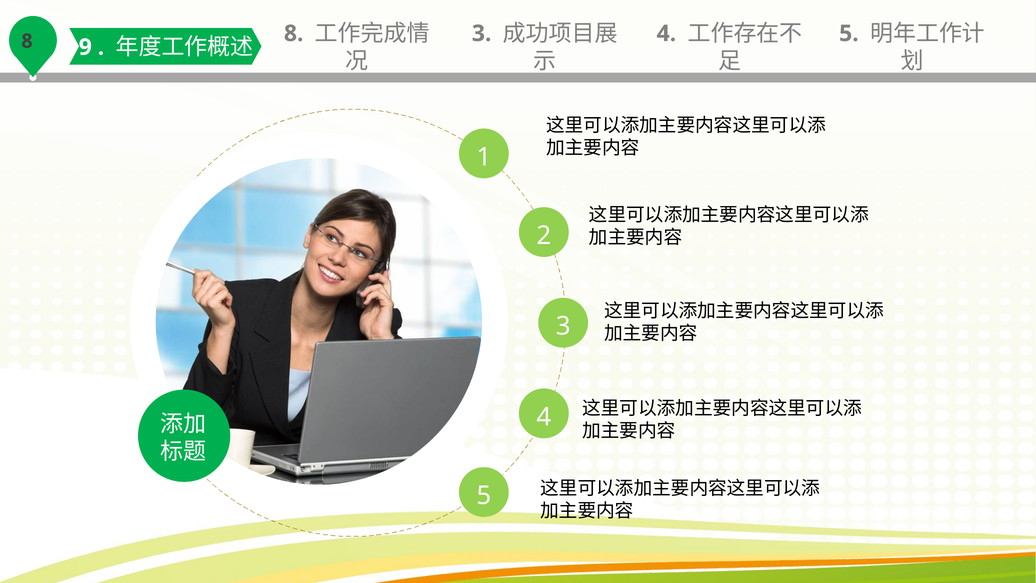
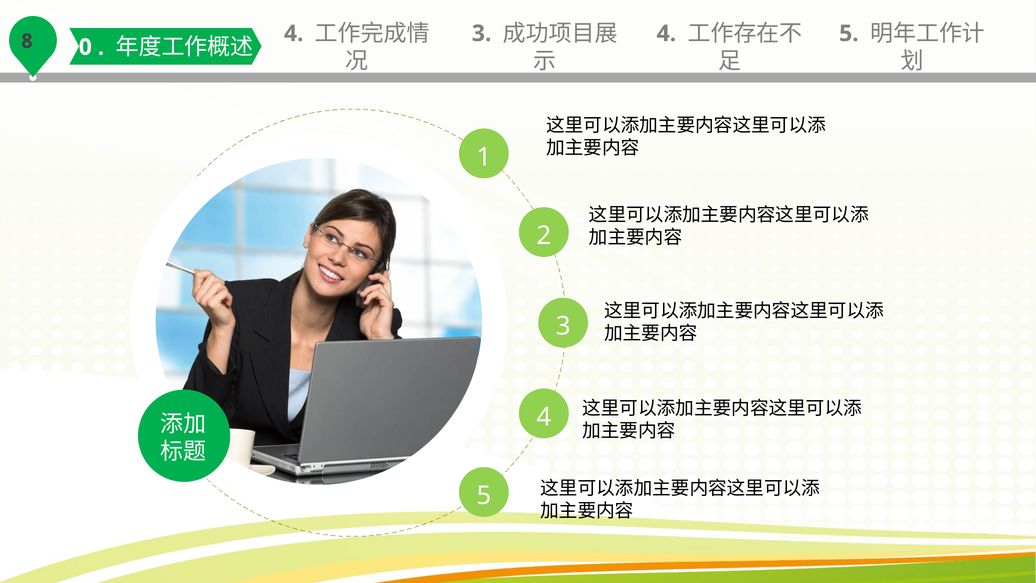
9: 9 -> 0
8 at (294, 33): 8 -> 4
